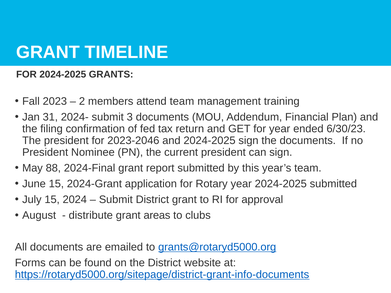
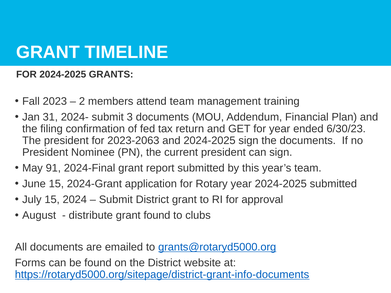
2023-2046: 2023-2046 -> 2023-2063
88: 88 -> 91
grant areas: areas -> found
